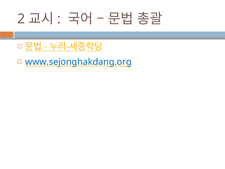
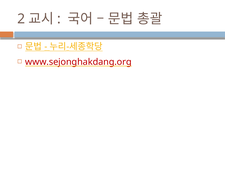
www.sejonghakdang.org colour: blue -> red
